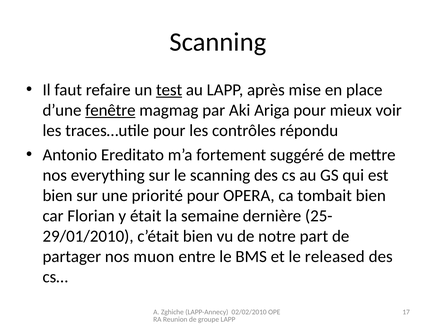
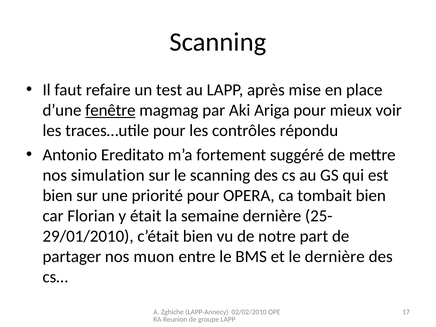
test underline: present -> none
everything: everything -> simulation
le released: released -> dernière
